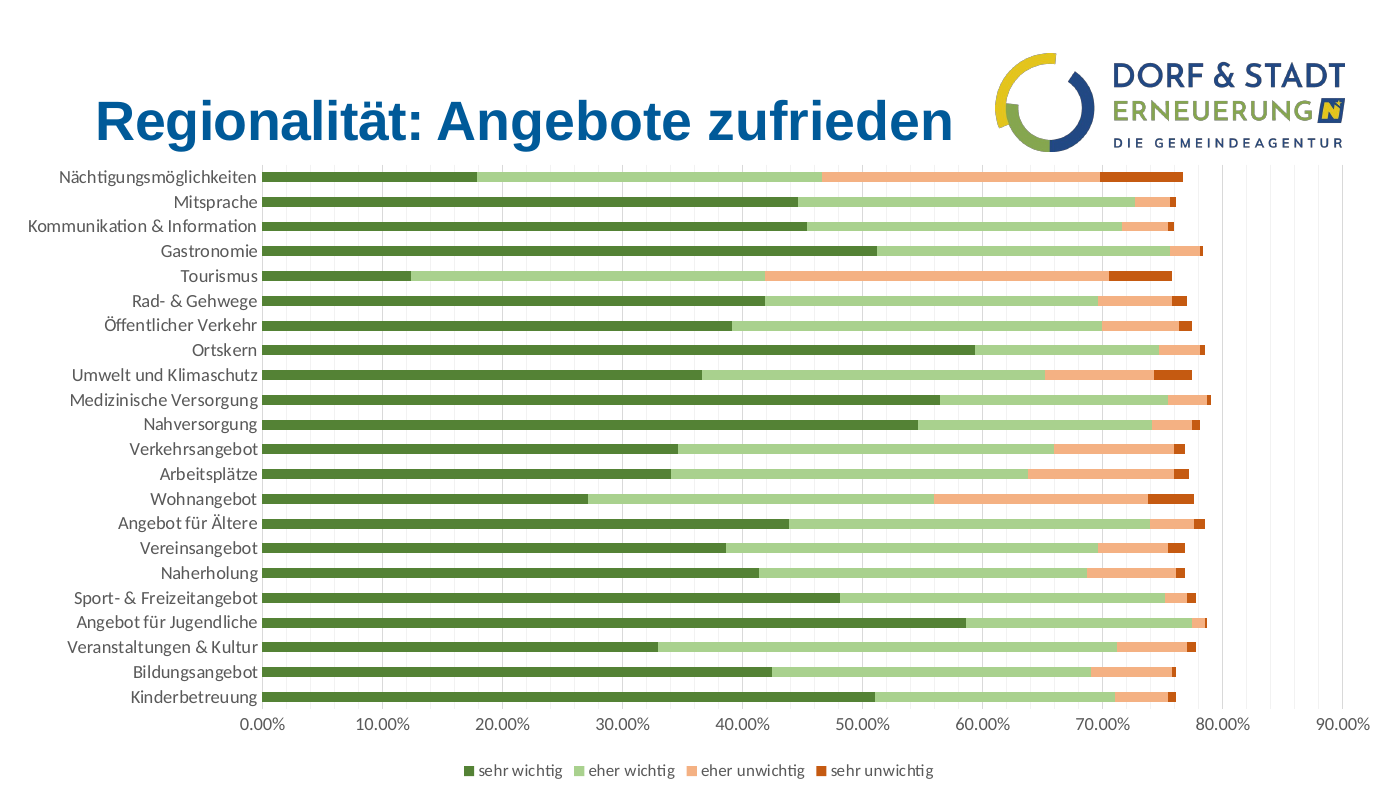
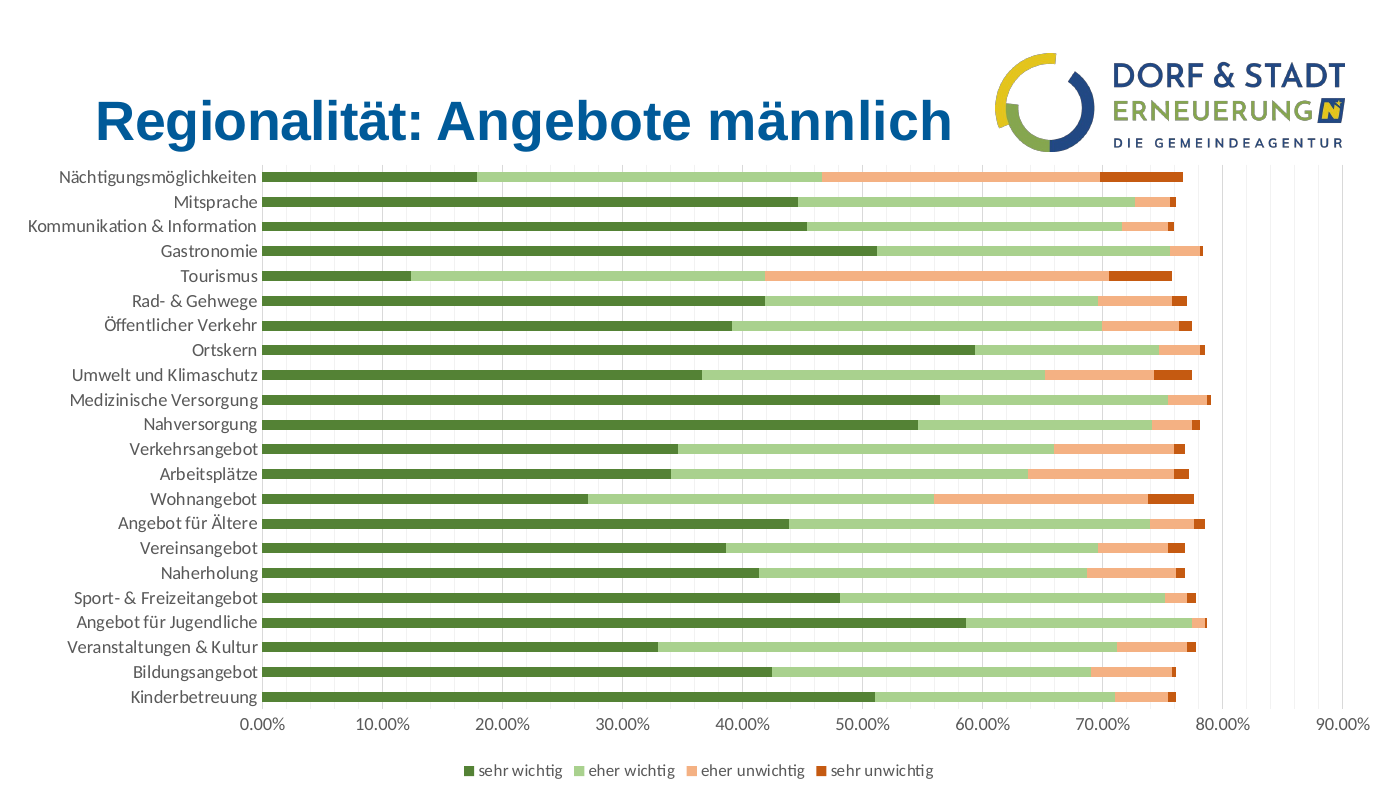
zufrieden: zufrieden -> männlich
